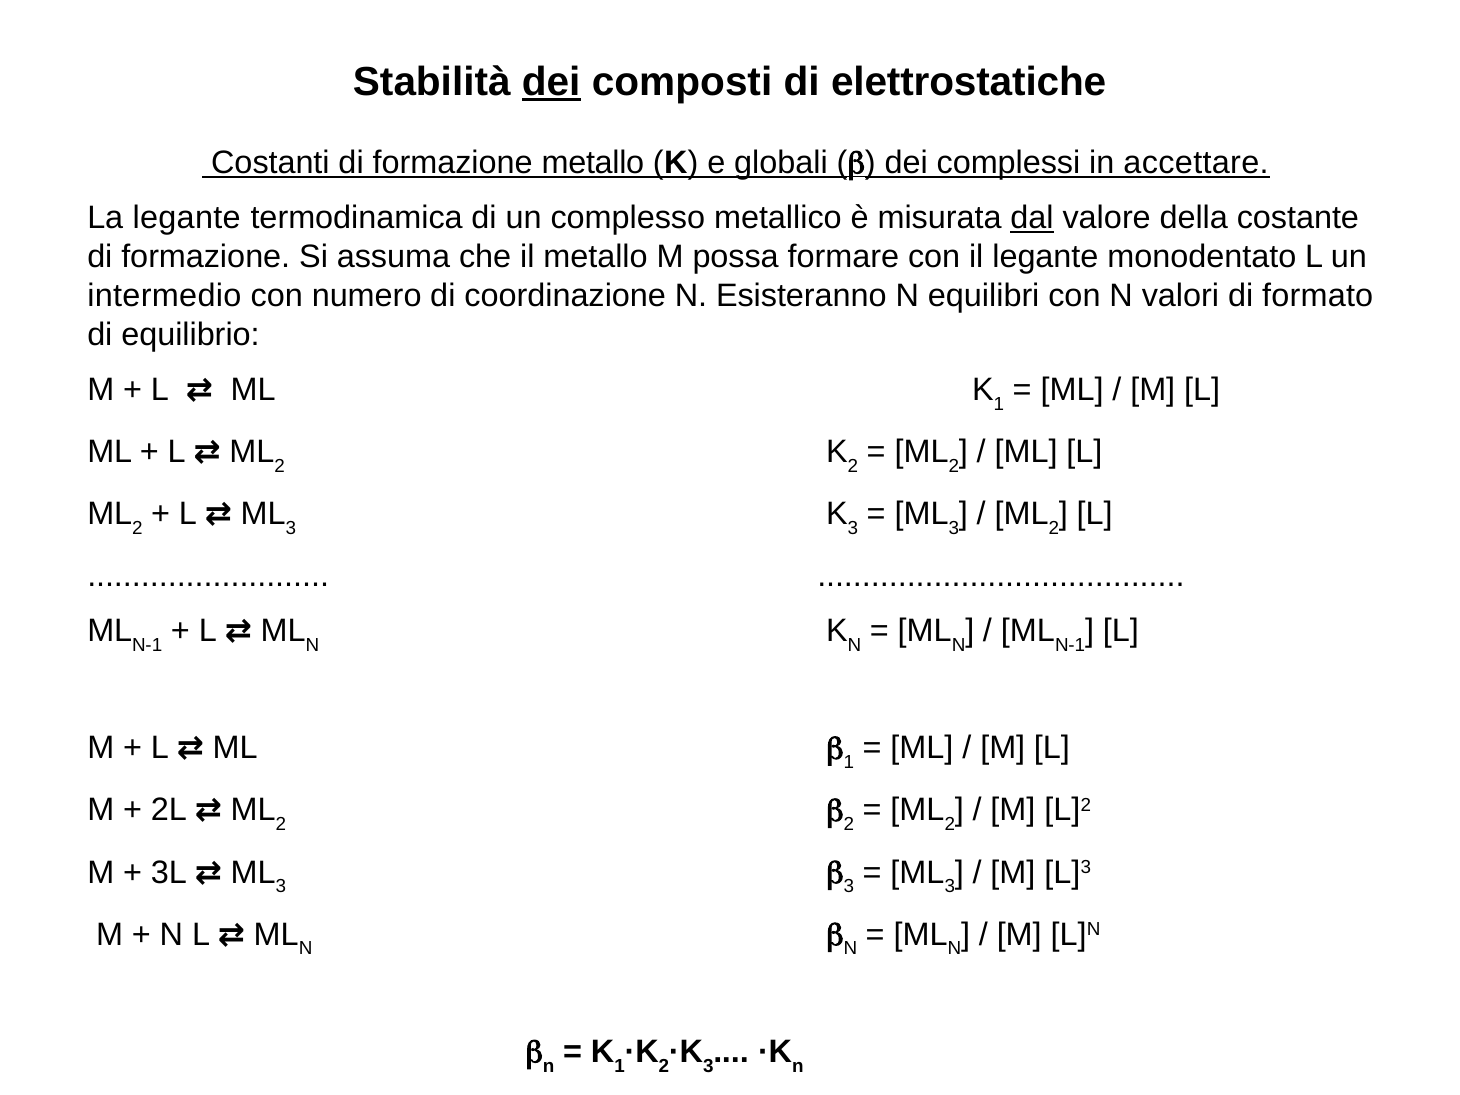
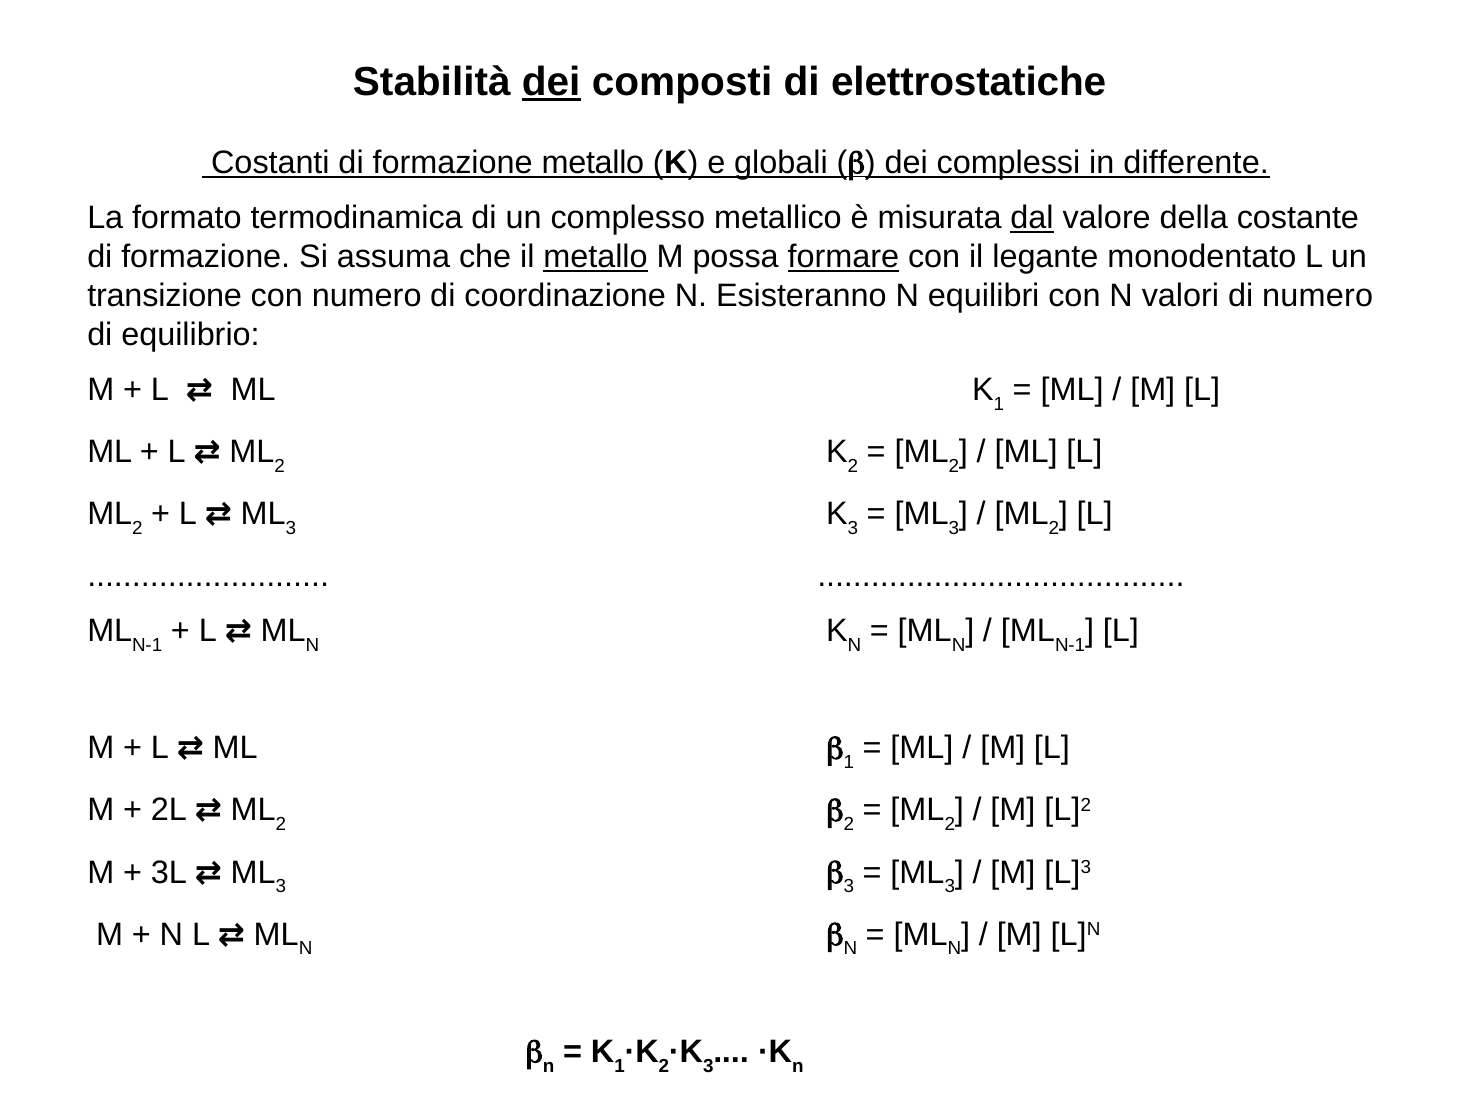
accettare: accettare -> differente
La legante: legante -> formato
metallo at (596, 257) underline: none -> present
formare underline: none -> present
intermedio: intermedio -> transizione
di formato: formato -> numero
